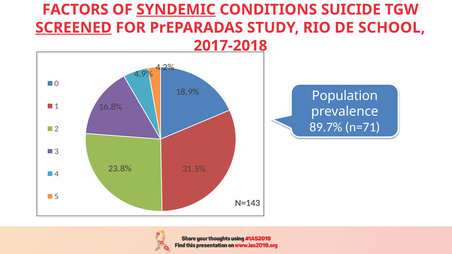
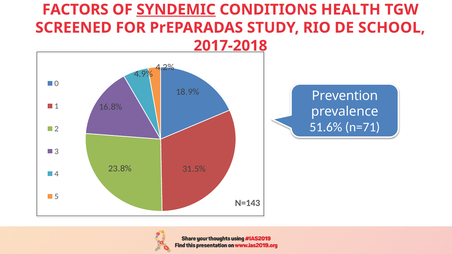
SUICIDE: SUICIDE -> HEALTH
SCREENED underline: present -> none
Population: Population -> Prevention
89.7%: 89.7% -> 51.6%
